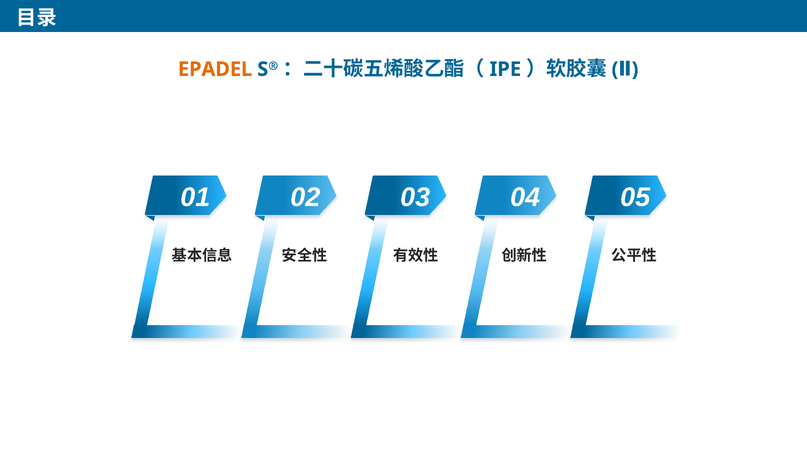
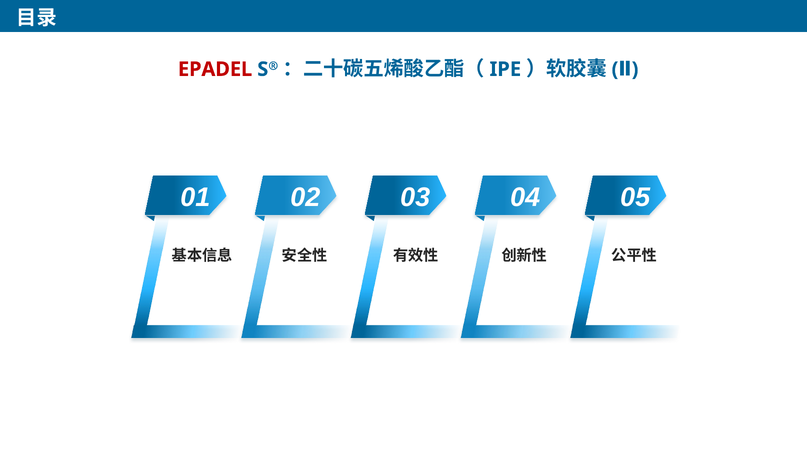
EPADEL colour: orange -> red
